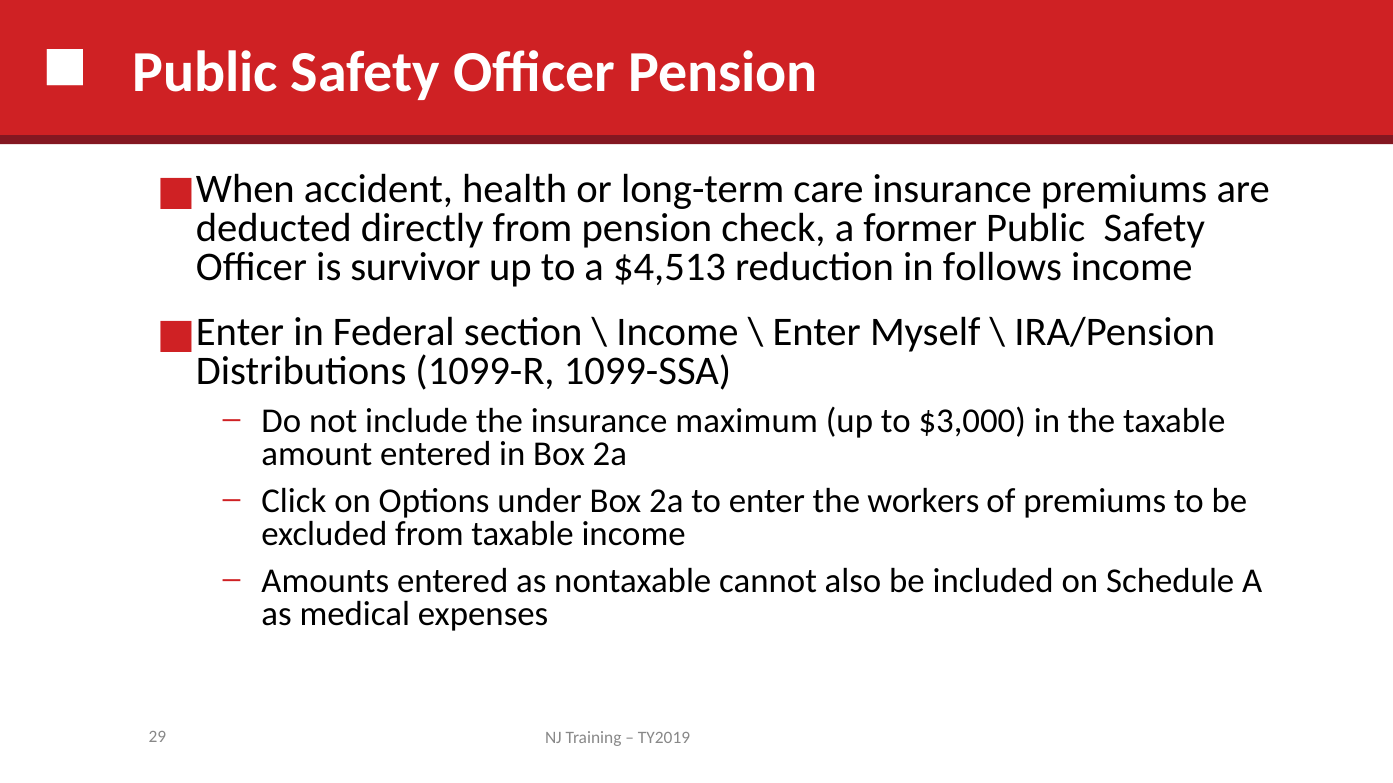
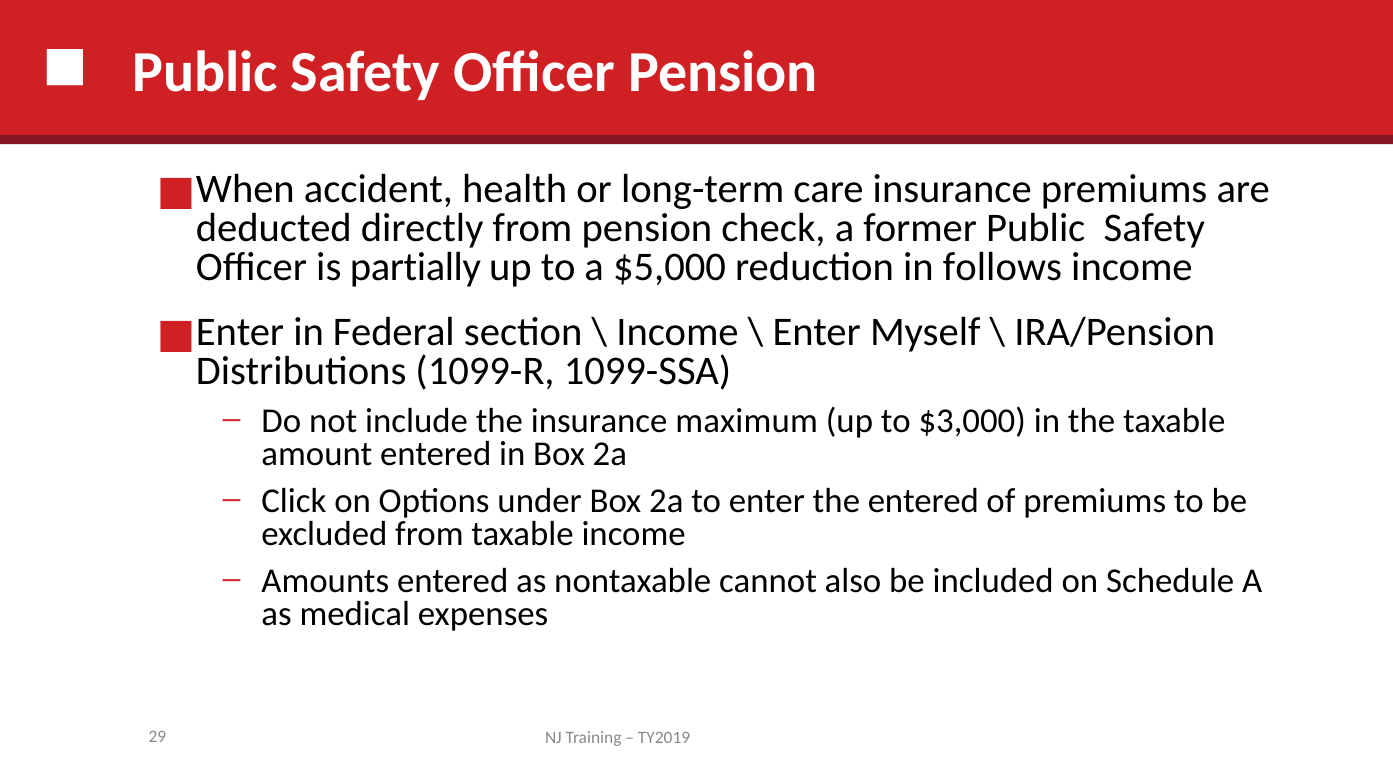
survivor: survivor -> partially
$4,513: $4,513 -> $5,000
the workers: workers -> entered
